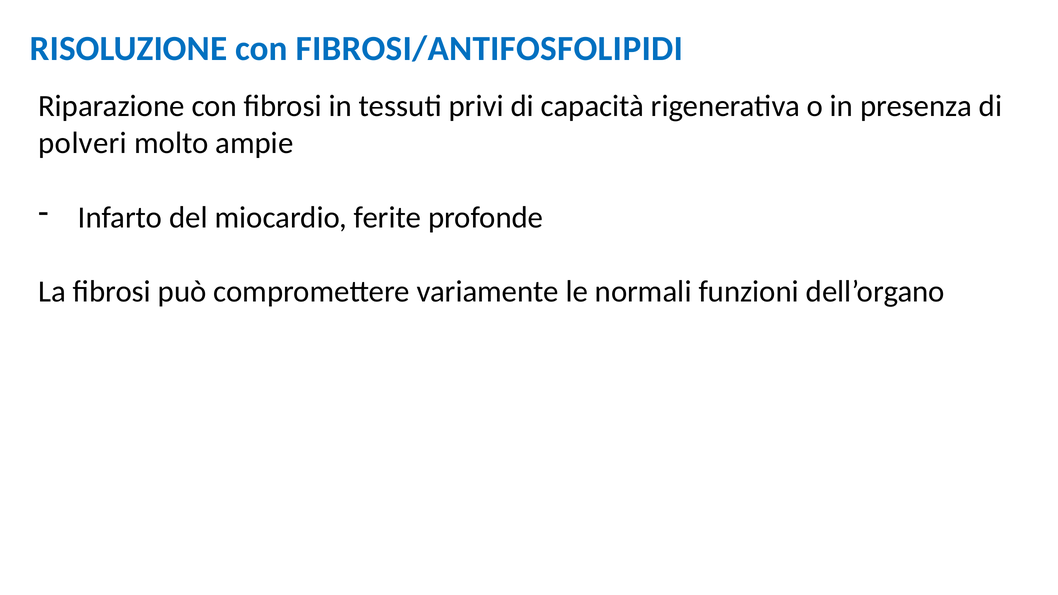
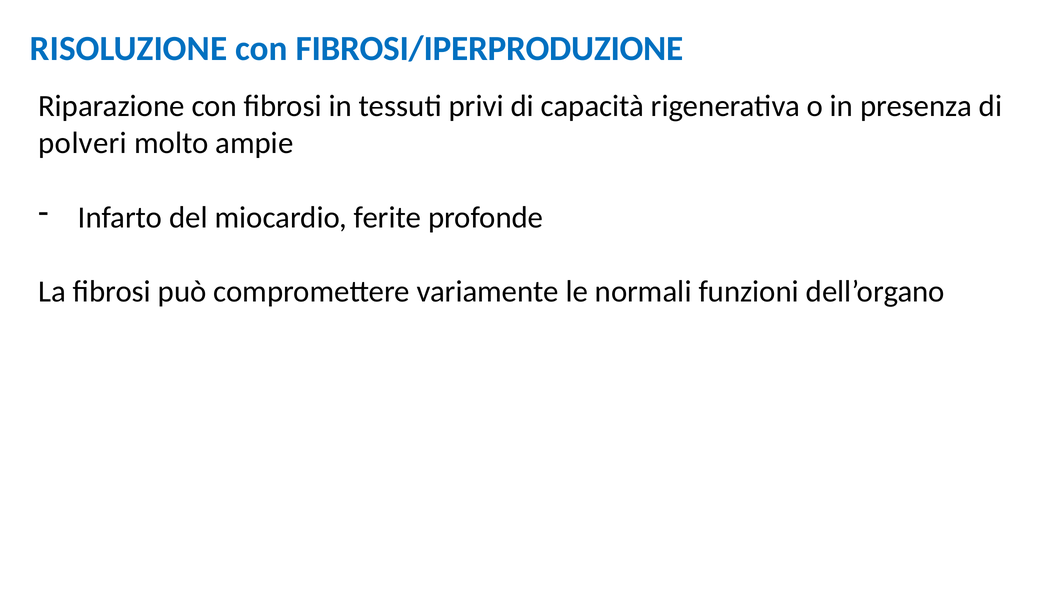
FIBROSI/ANTIFOSFOLIPIDI: FIBROSI/ANTIFOSFOLIPIDI -> FIBROSI/IPERPRODUZIONE
